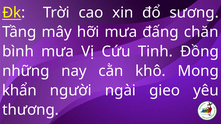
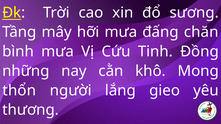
khẩn: khẩn -> thổn
ngài: ngài -> lắng
